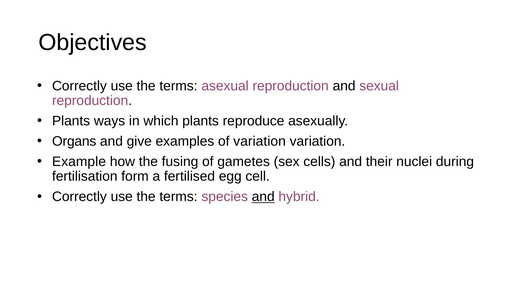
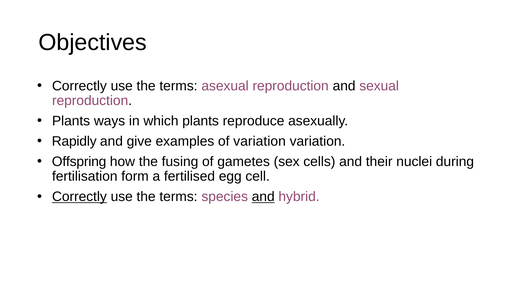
Organs: Organs -> Rapidly
Example: Example -> Offspring
Correctly at (79, 196) underline: none -> present
